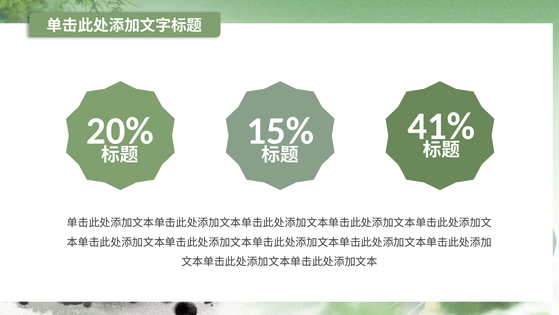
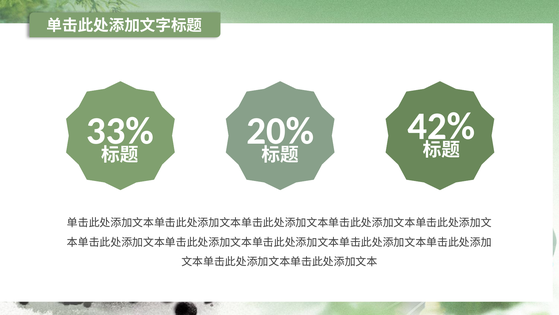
41%: 41% -> 42%
20%: 20% -> 33%
15%: 15% -> 20%
